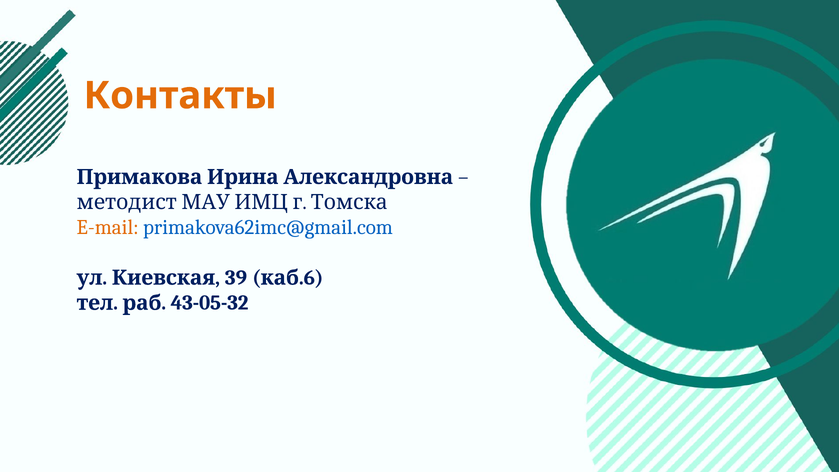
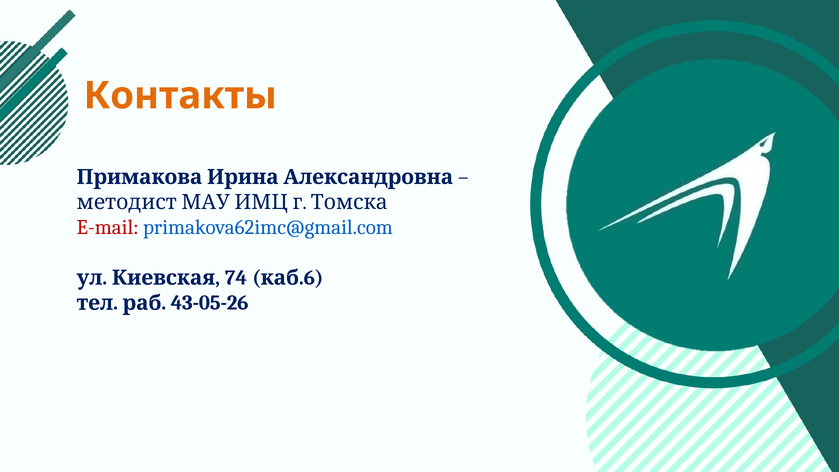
E-mail colour: orange -> red
39: 39 -> 74
43-05-32: 43-05-32 -> 43-05-26
